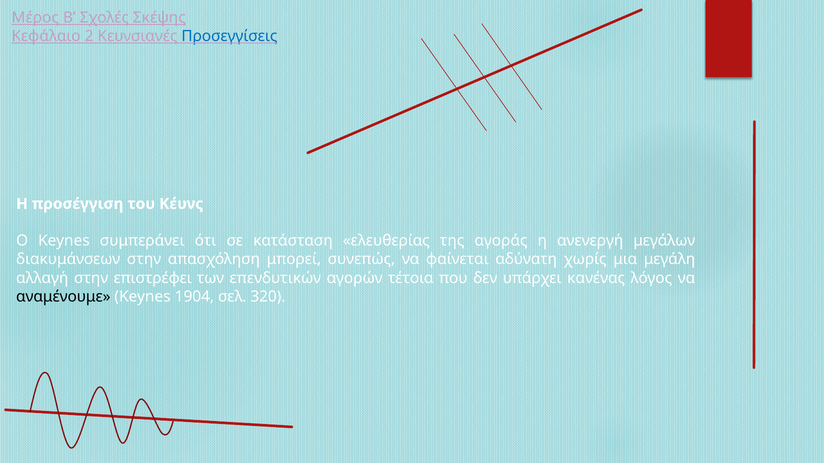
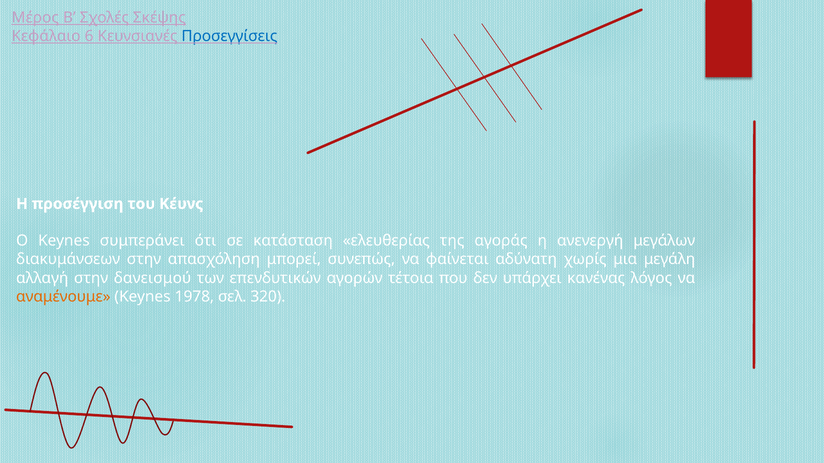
2: 2 -> 6
επιστρέφει: επιστρέφει -> δανεισμού
αναμένουμε colour: black -> orange
1904: 1904 -> 1978
